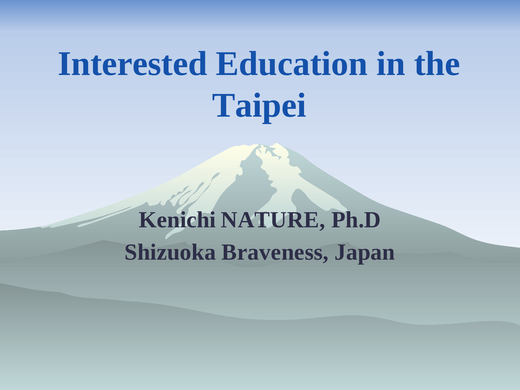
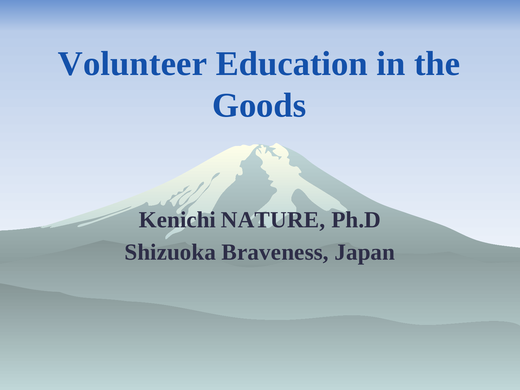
Interested: Interested -> Volunteer
Taipei: Taipei -> Goods
